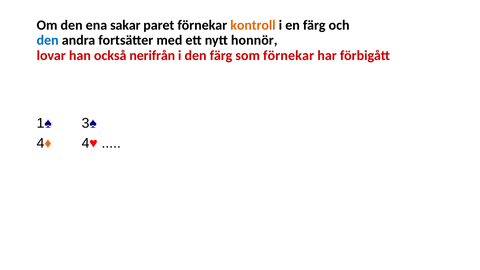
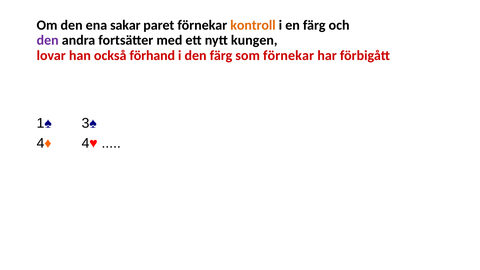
den at (48, 40) colour: blue -> purple
honnör: honnör -> kungen
nerifrån: nerifrån -> förhand
